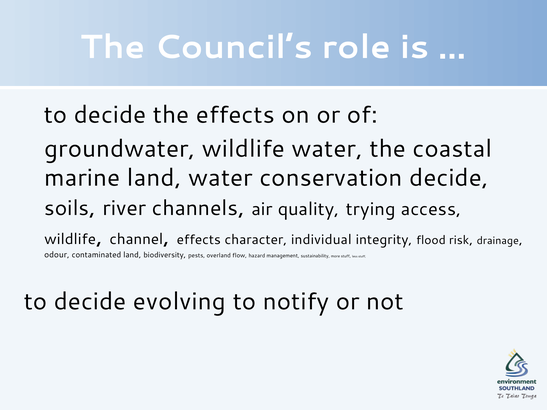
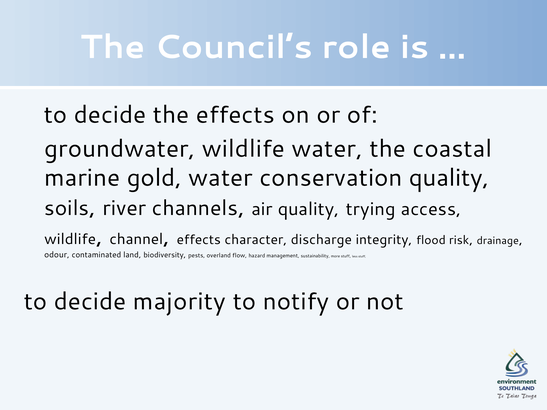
marine land: land -> gold
conservation decide: decide -> quality
individual: individual -> discharge
evolving: evolving -> majority
